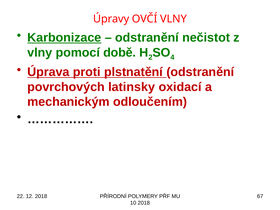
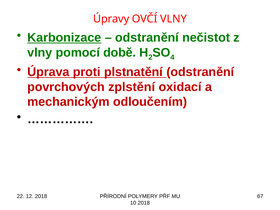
latinsky: latinsky -> zplstění
